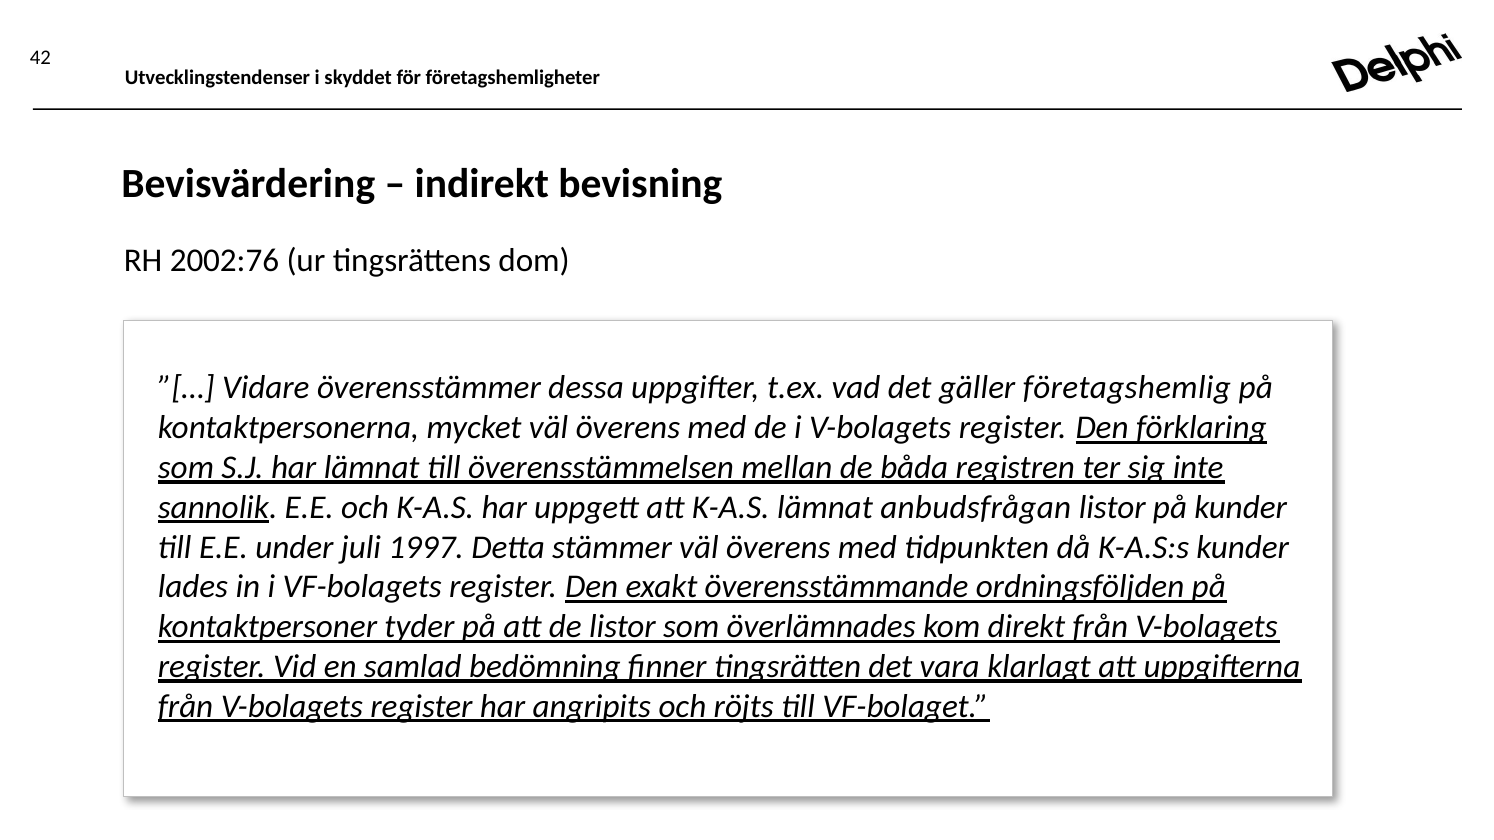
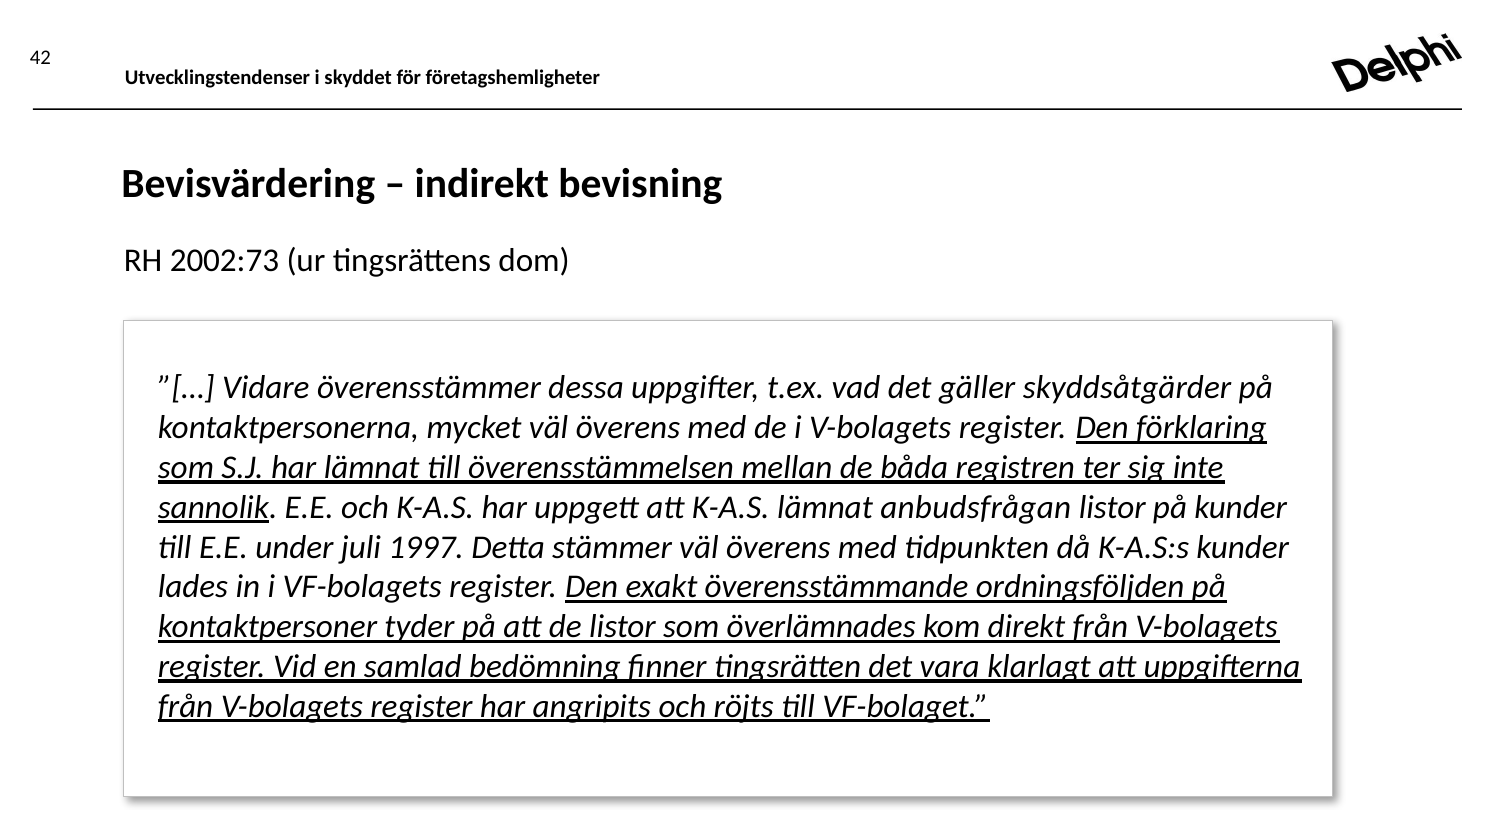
2002:76: 2002:76 -> 2002:73
företagshemlig: företagshemlig -> skyddsåtgärder
